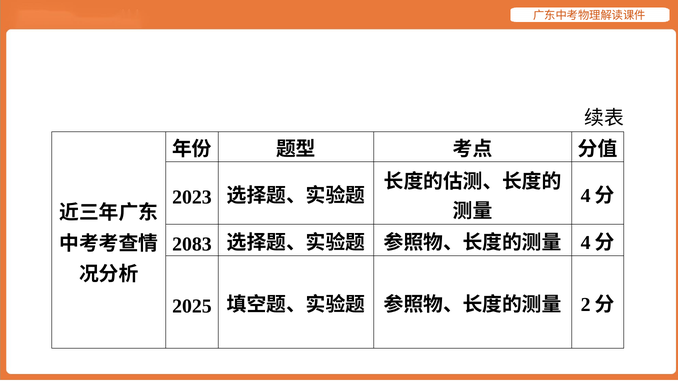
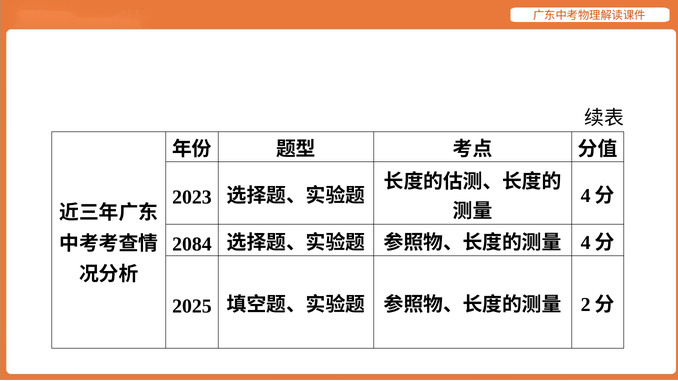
2083: 2083 -> 2084
